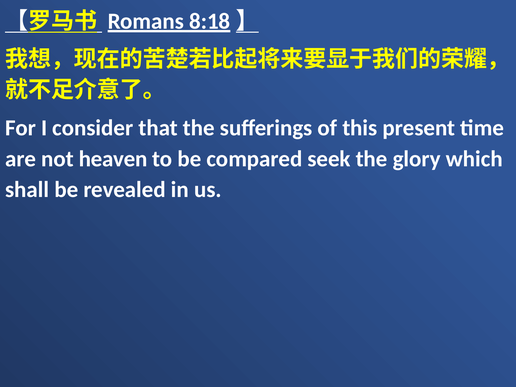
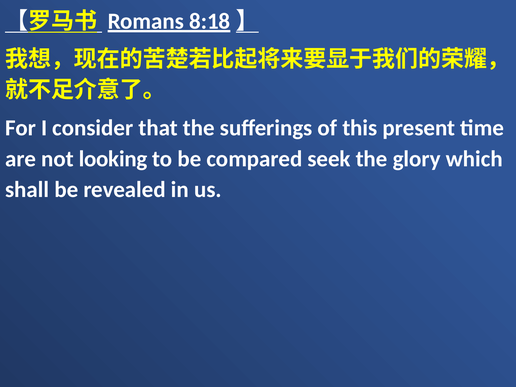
heaven: heaven -> looking
